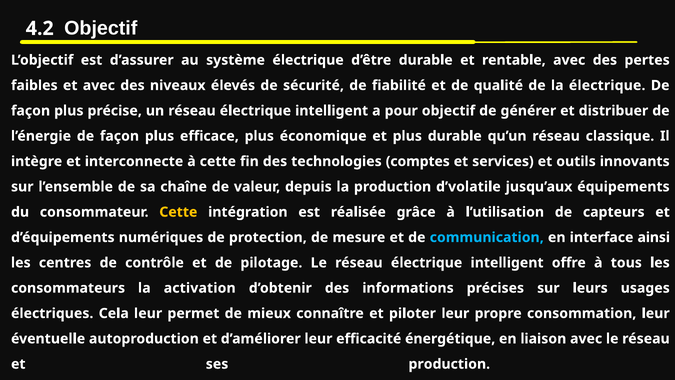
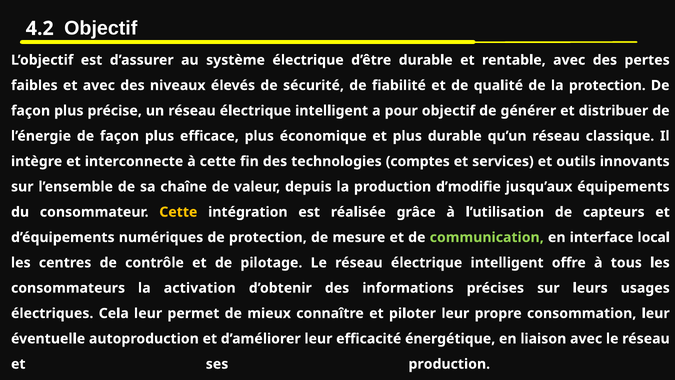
la électrique: électrique -> protection
d’volatile: d’volatile -> d’modifie
communication colour: light blue -> light green
ainsi: ainsi -> local
